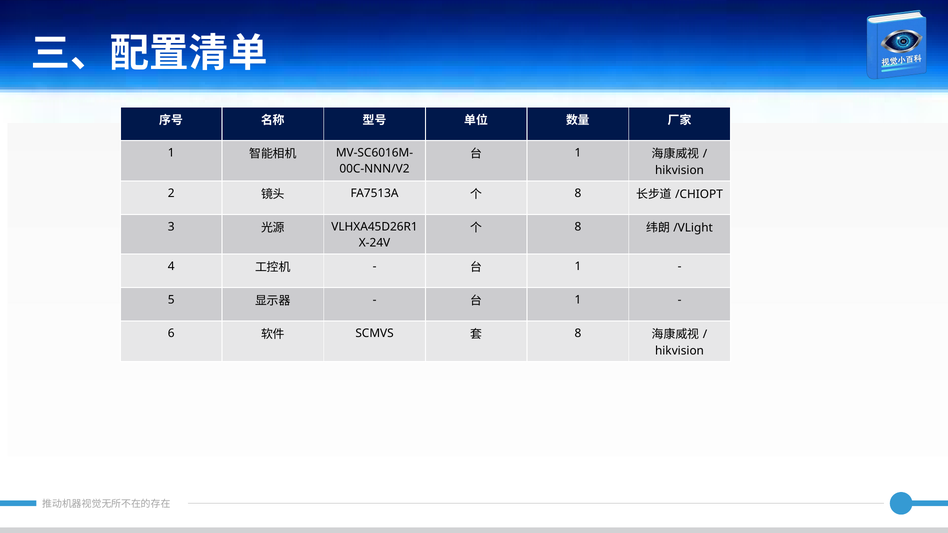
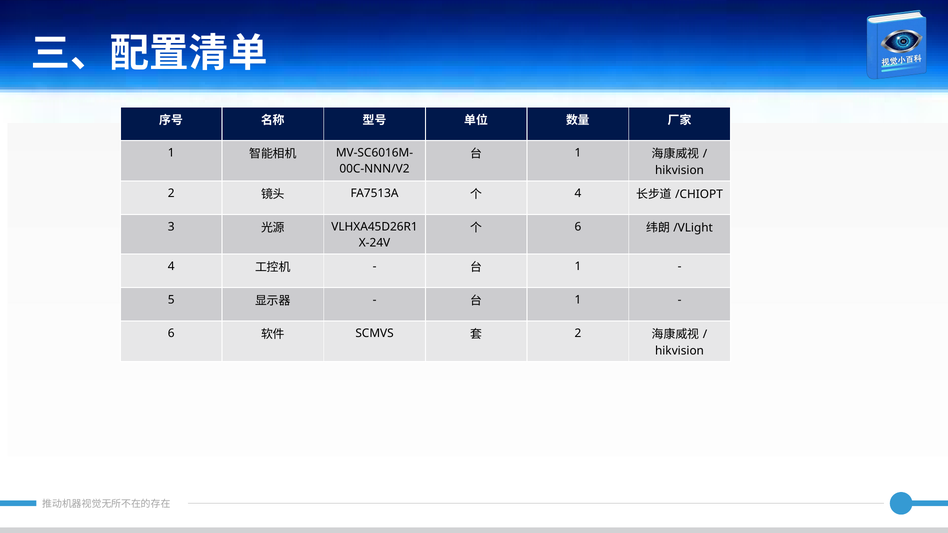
8 at (578, 193): 8 -> 4
8 at (578, 227): 8 -> 6
8 at (578, 334): 8 -> 2
